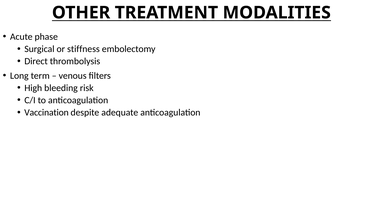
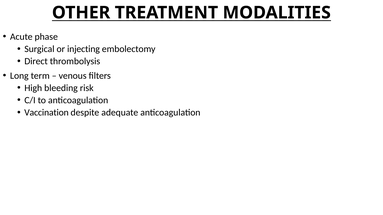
stiffness: stiffness -> injecting
